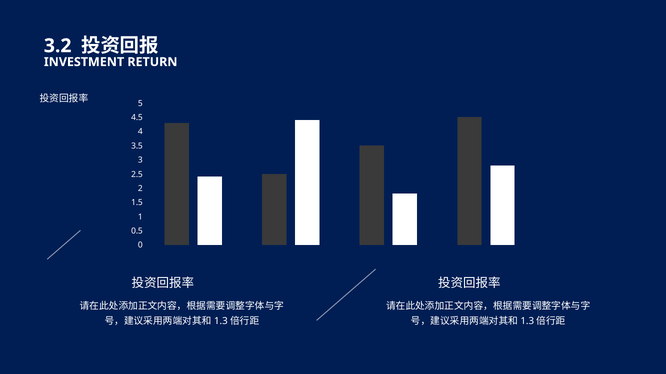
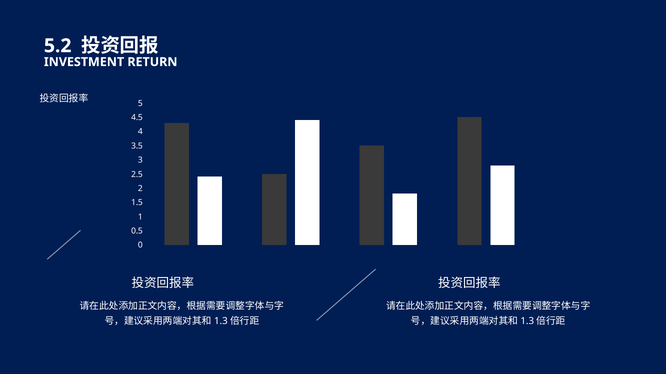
3.2: 3.2 -> 5.2
